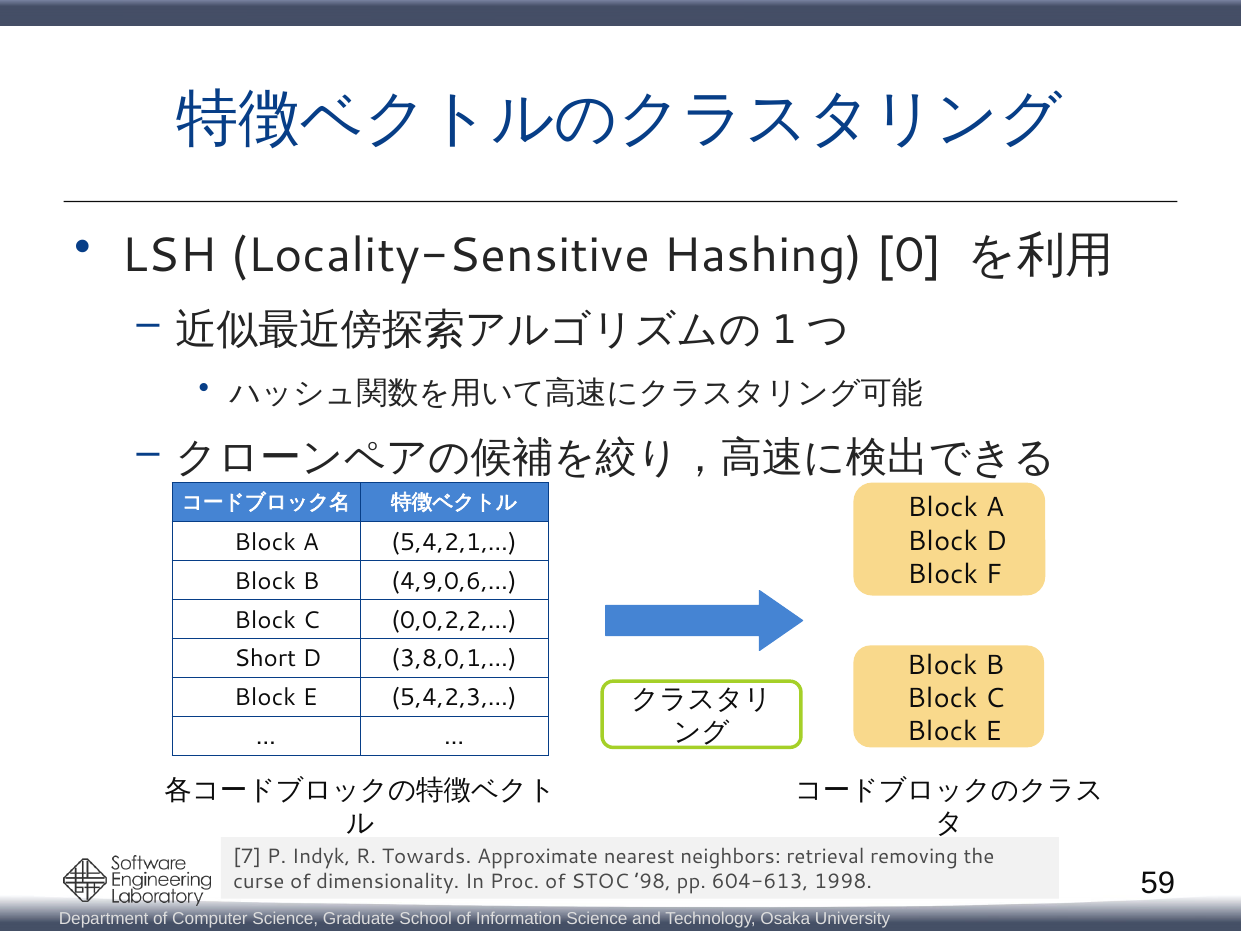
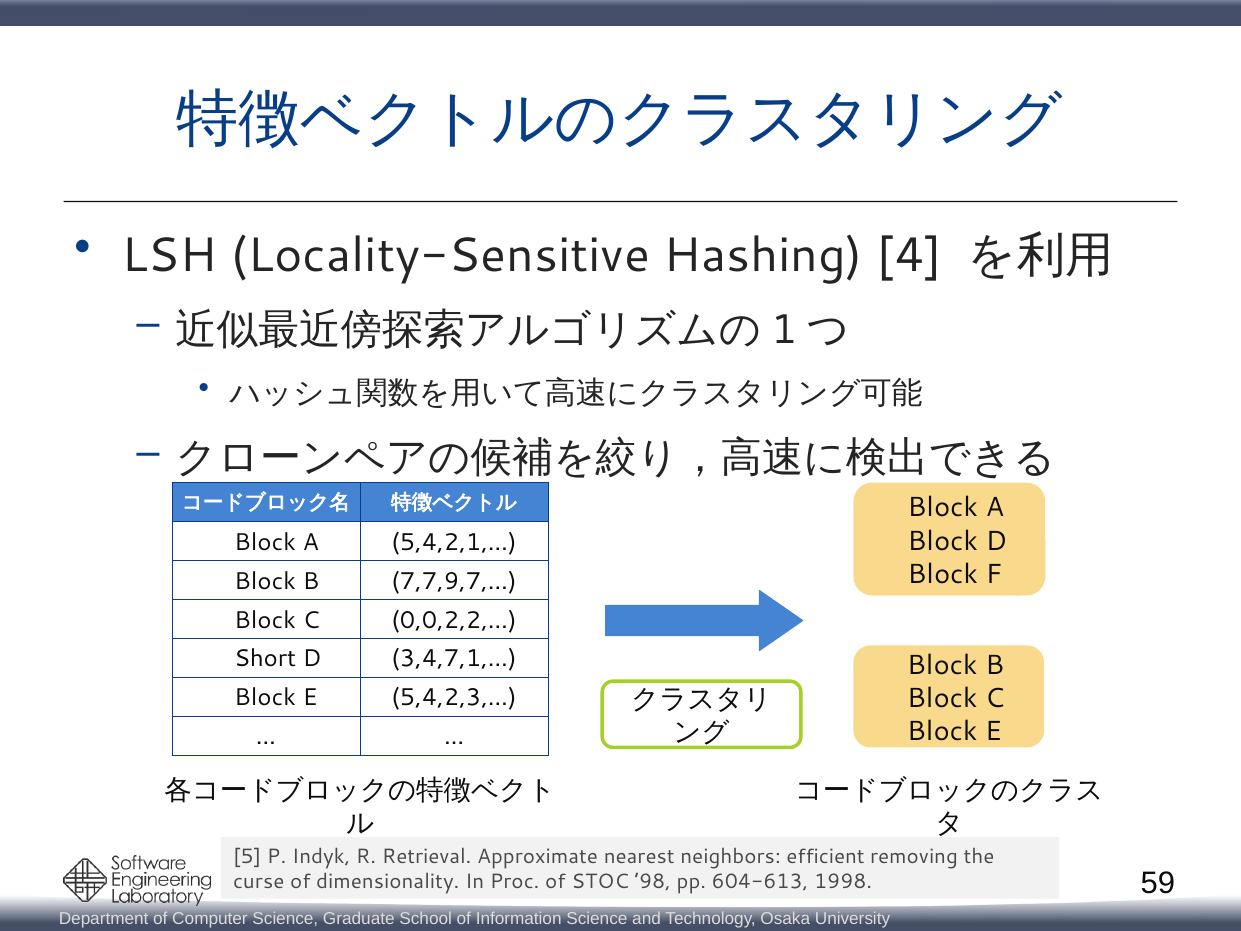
0: 0 -> 4
4,9,0,6,…: 4,9,0,6,… -> 7,7,9,7,…
3,8,0,1,…: 3,8,0,1,… -> 3,4,7,1,…
7: 7 -> 5
Towards: Towards -> Retrieval
retrieval: retrieval -> efficient
